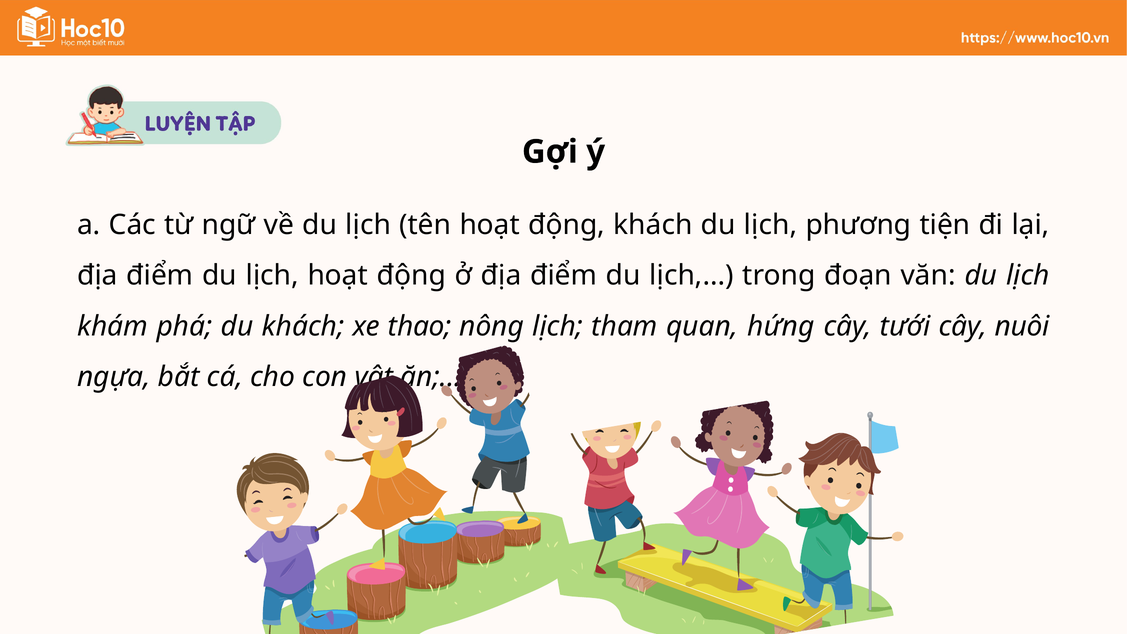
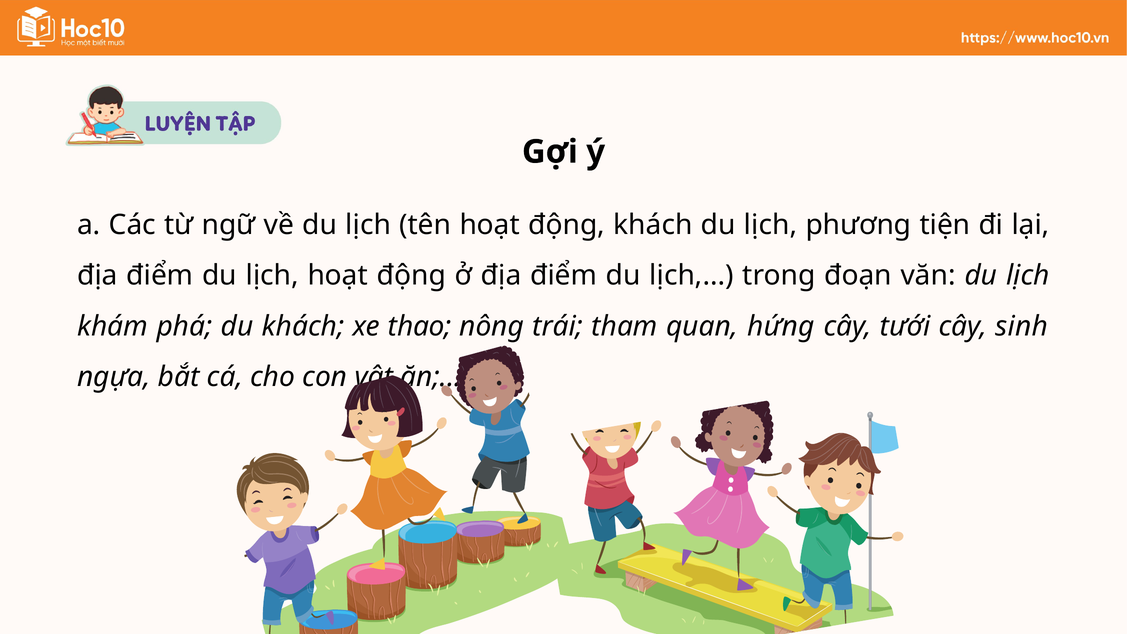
lịch at (558, 326): lịch -> trái
nuôi: nuôi -> sinh
